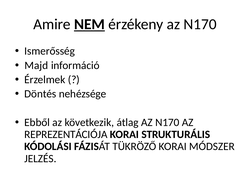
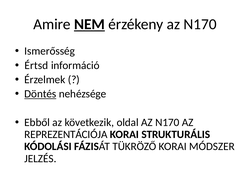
Majd: Majd -> Értsd
Döntés underline: none -> present
átlag: átlag -> oldal
